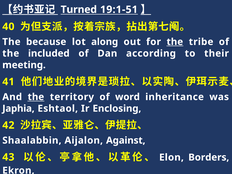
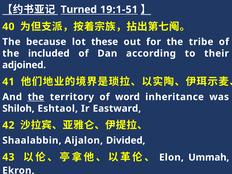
along: along -> these
the at (175, 42) underline: present -> none
meeting: meeting -> adjoined
Japhia: Japhia -> Shiloh
Enclosing: Enclosing -> Eastward
Against: Against -> Divided
Borders: Borders -> Ummah
